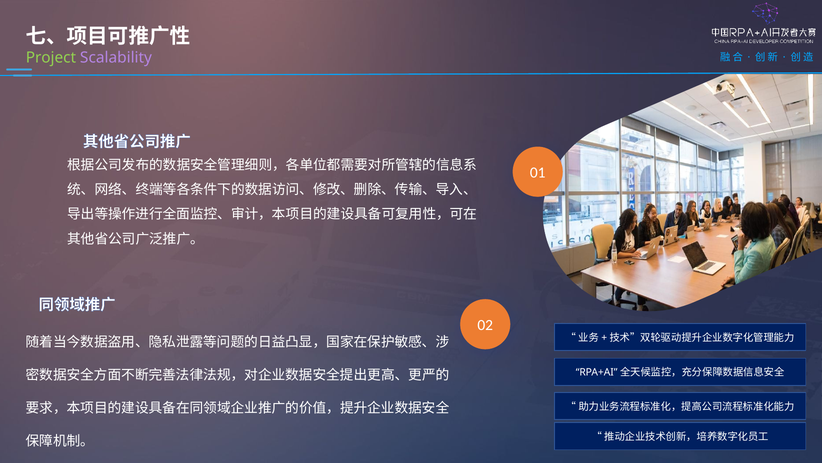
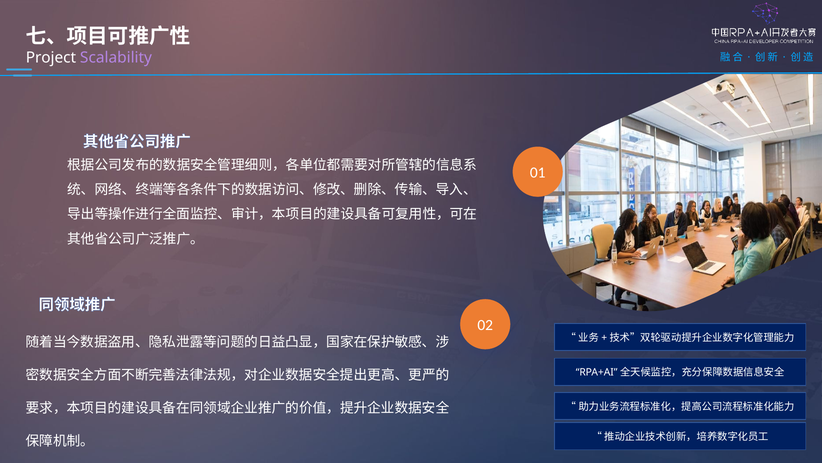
Project colour: light green -> white
